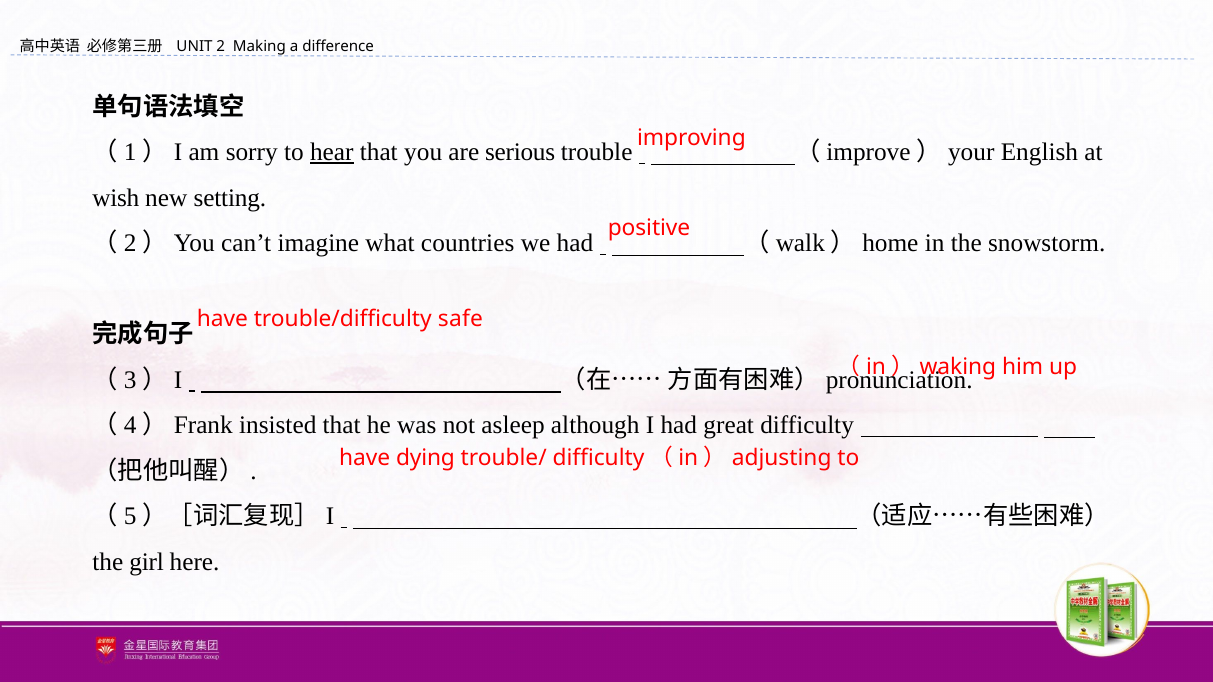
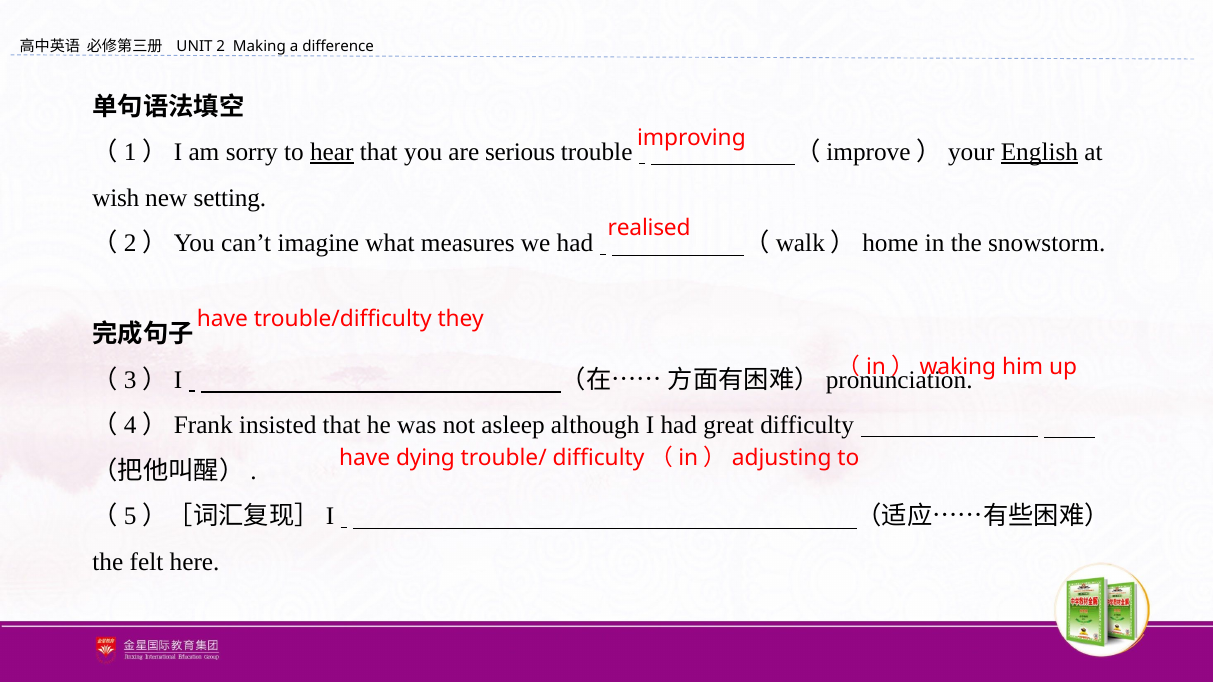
English underline: none -> present
positive: positive -> realised
countries: countries -> measures
safe: safe -> they
girl: girl -> felt
